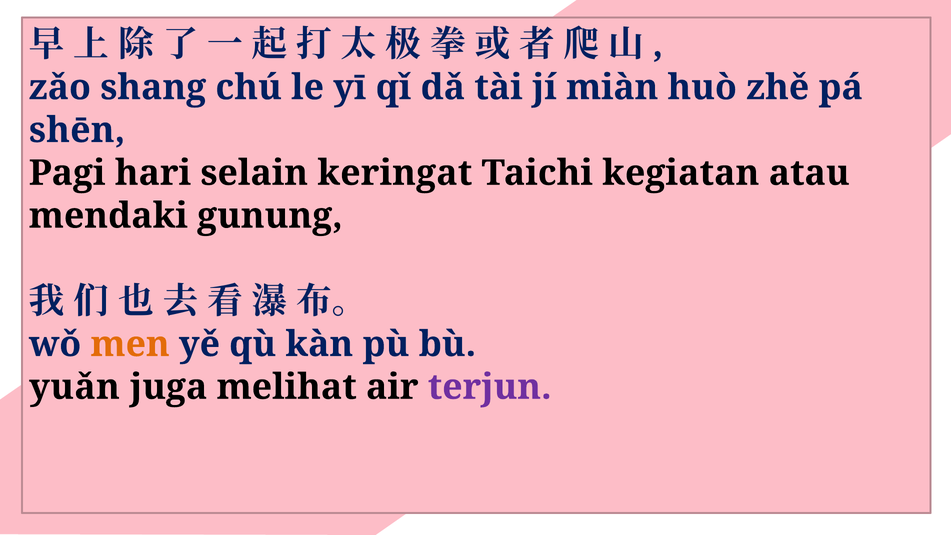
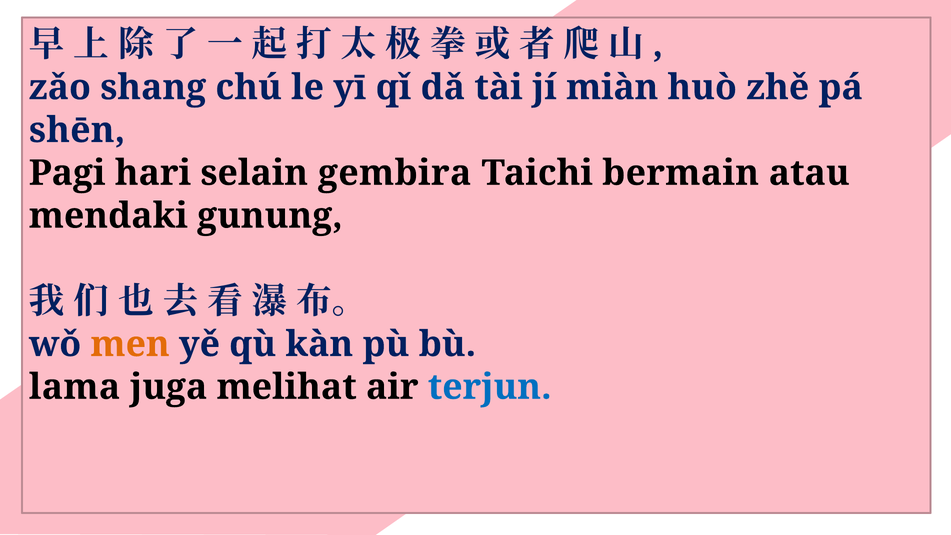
keringat: keringat -> gembira
kegiatan: kegiatan -> bermain
yuǎn: yuǎn -> lama
terjun colour: purple -> blue
